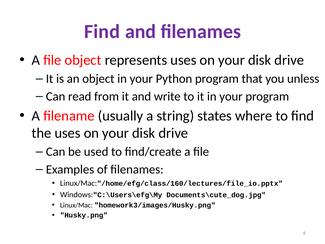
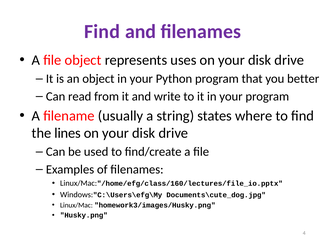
unless: unless -> better
the uses: uses -> lines
